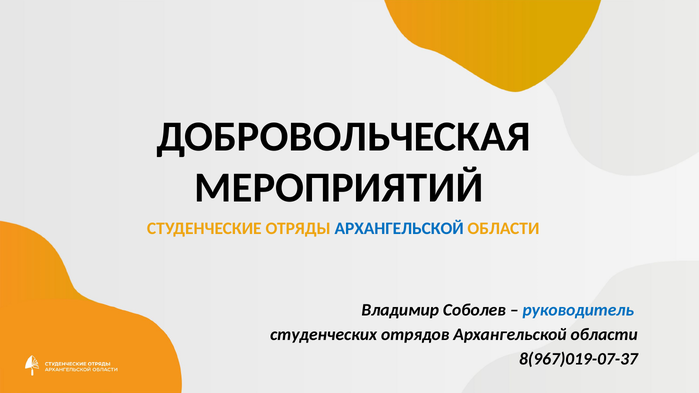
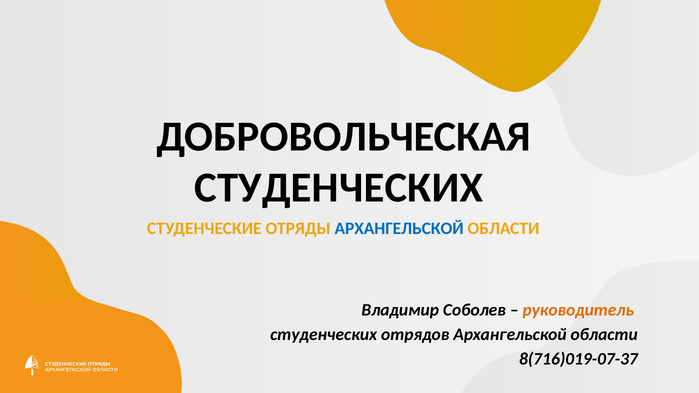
МЕРОПРИЯТИЙ at (339, 188): МЕРОПРИЯТИЙ -> СТУДЕНЧЕСКИХ
руководитель colour: blue -> orange
8(967)019-07-37: 8(967)019-07-37 -> 8(716)019-07-37
